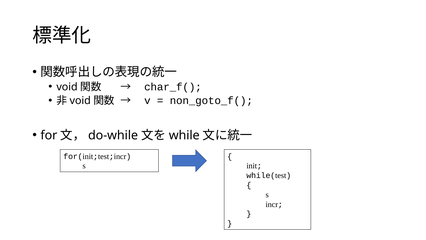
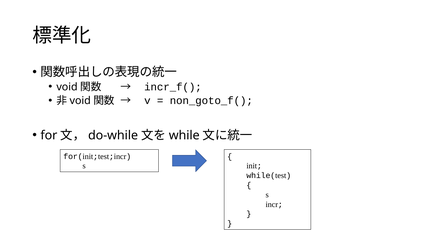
char_f(: char_f( -> incr_f(
